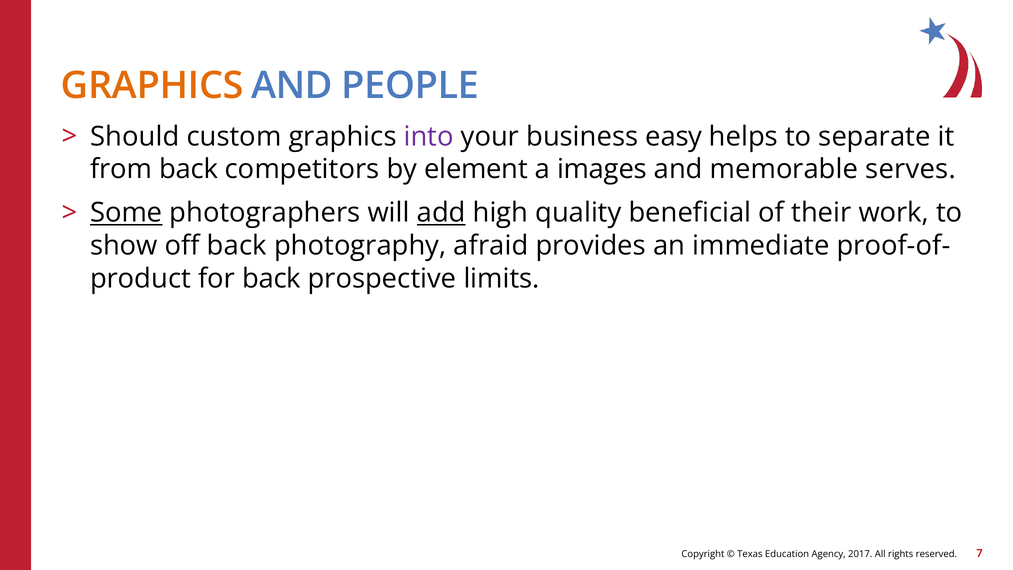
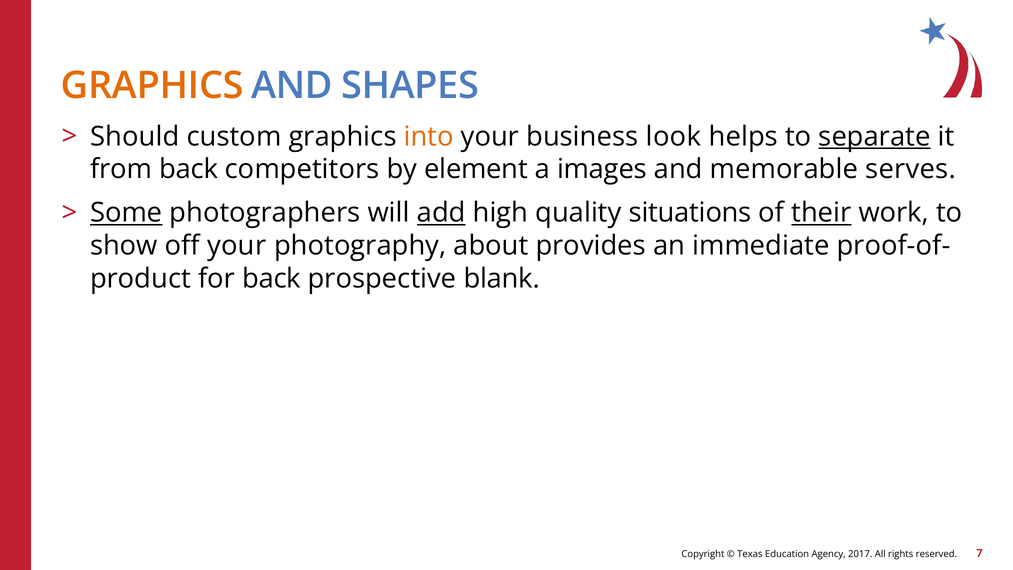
PEOPLE: PEOPLE -> SHAPES
into colour: purple -> orange
easy: easy -> look
separate underline: none -> present
beneficial: beneficial -> situations
their underline: none -> present
off back: back -> your
afraid: afraid -> about
limits: limits -> blank
